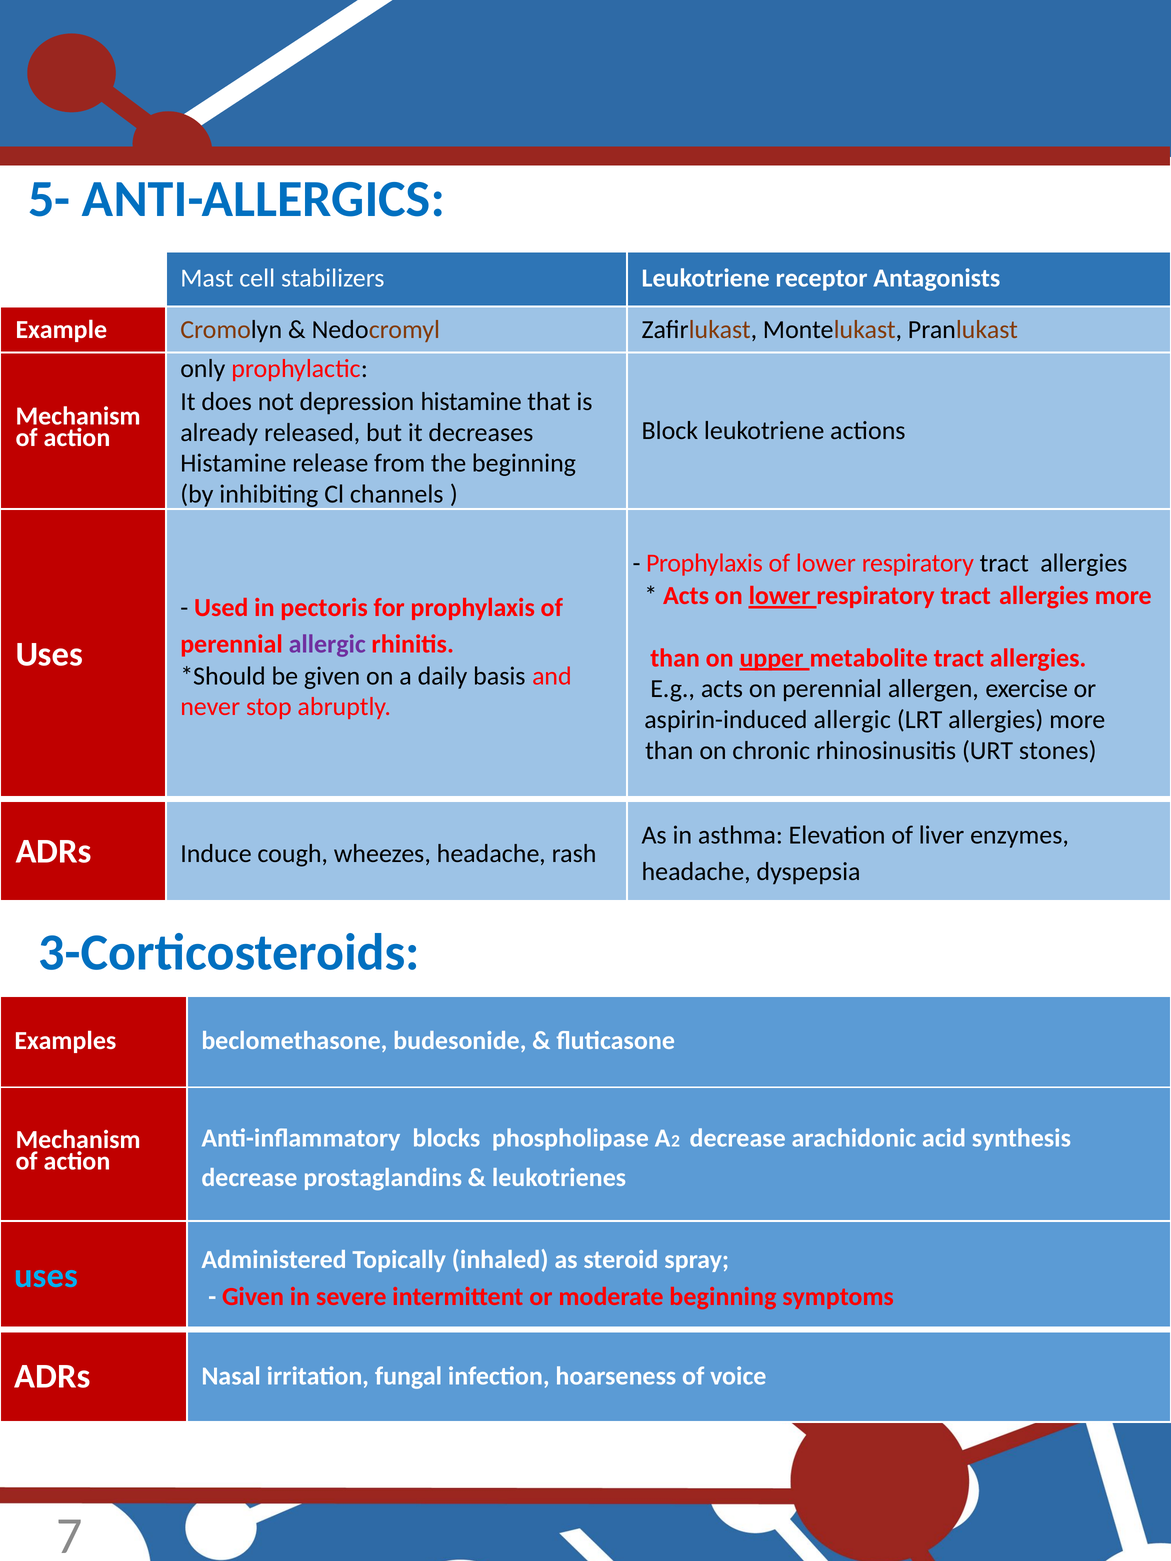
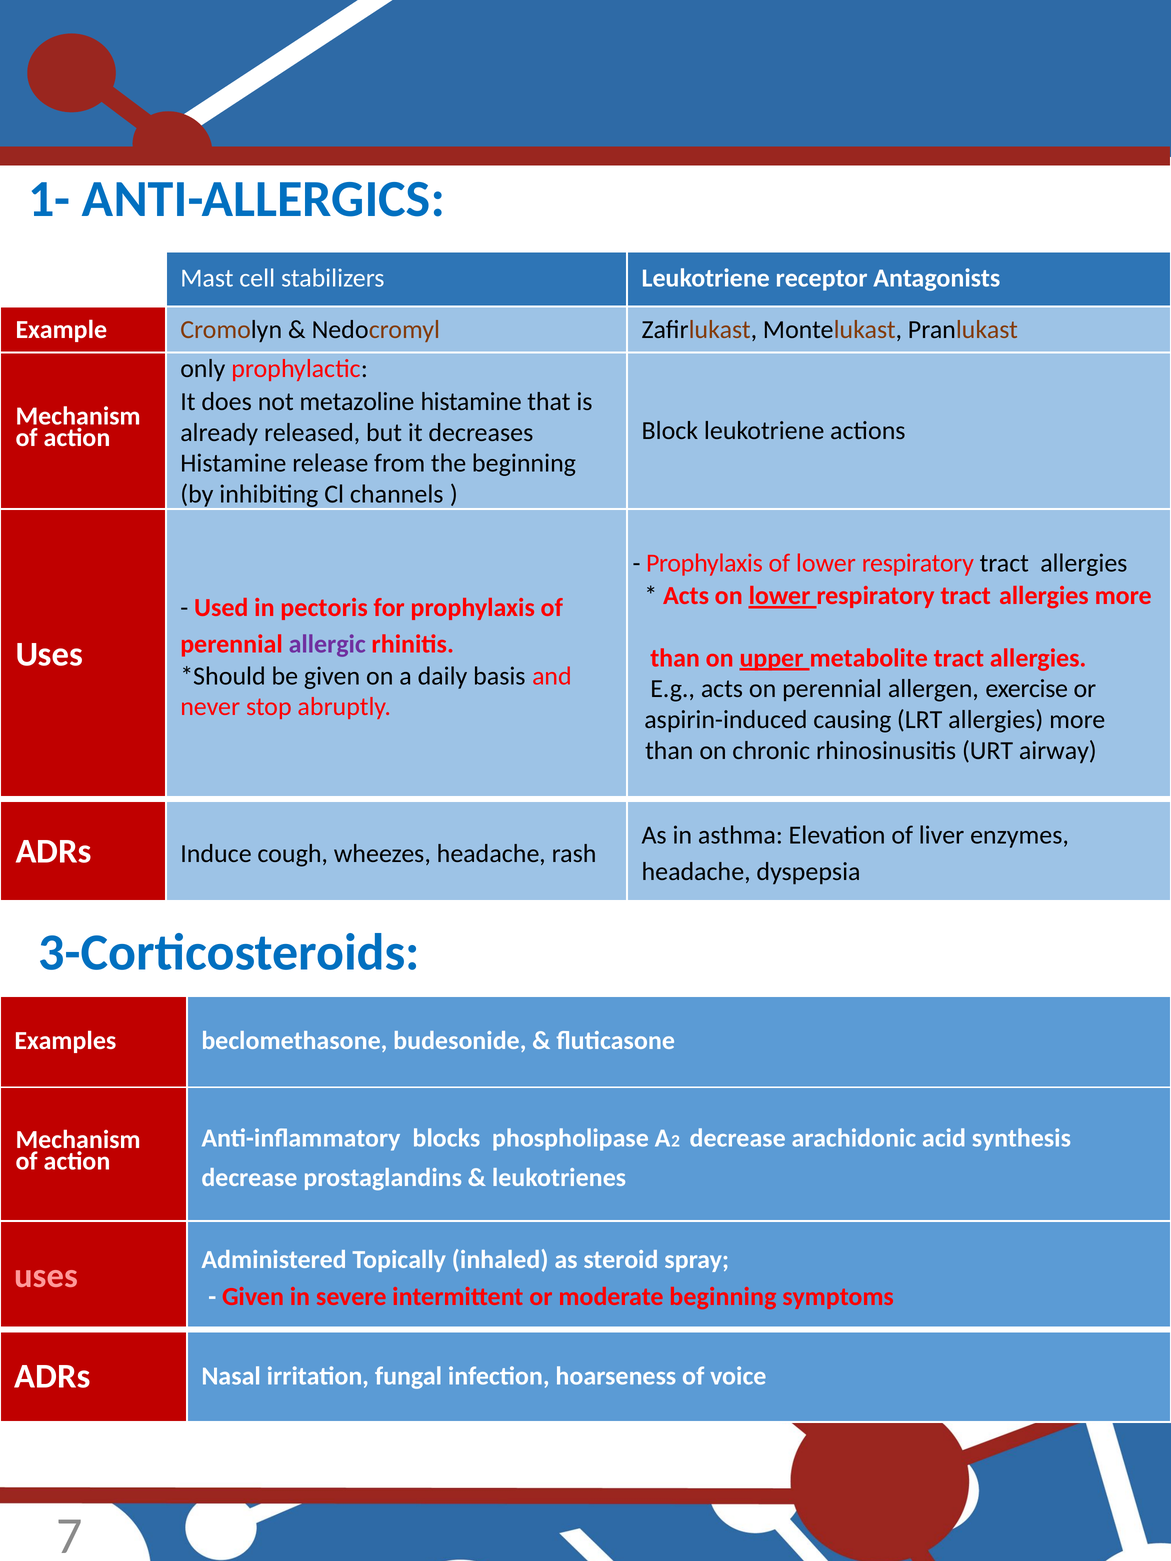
5-: 5- -> 1-
depression: depression -> metazoline
aspirin-induced allergic: allergic -> causing
stones: stones -> airway
uses at (46, 1276) colour: light blue -> pink
